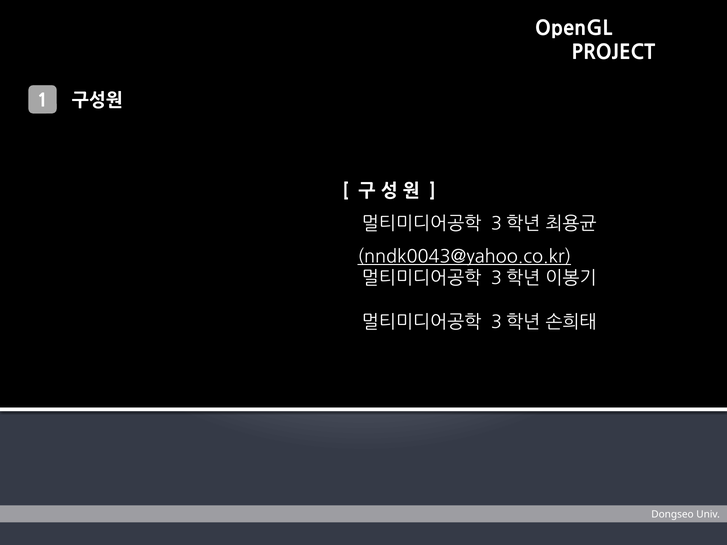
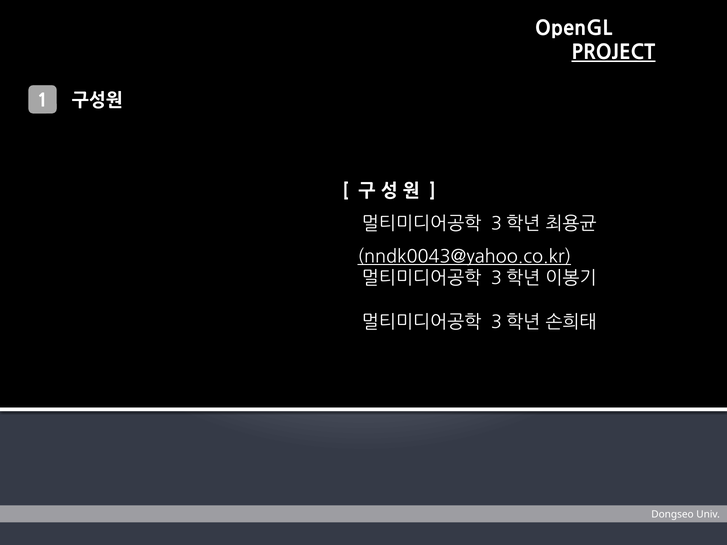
PROJECT underline: none -> present
